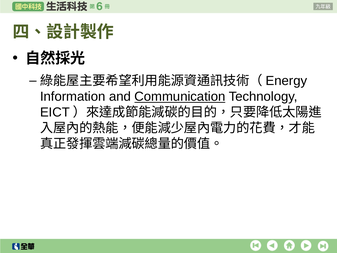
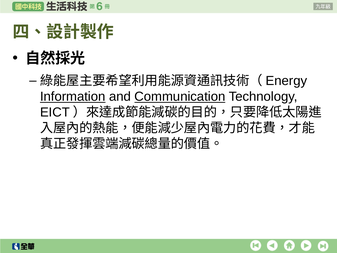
Information underline: none -> present
